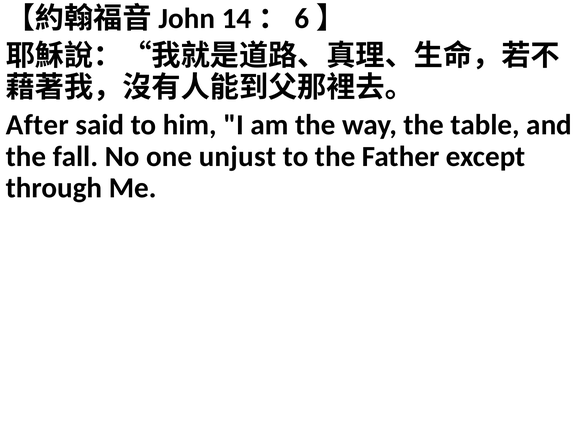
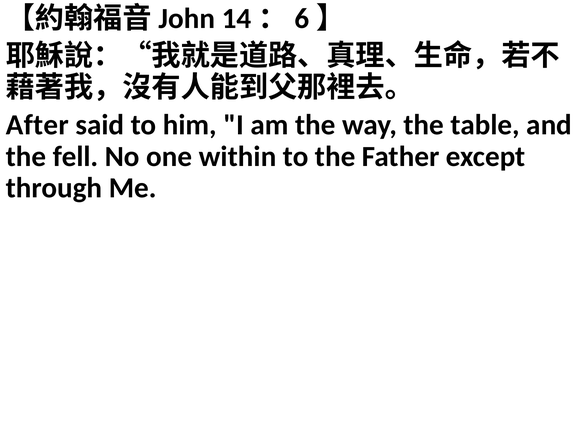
fall: fall -> fell
unjust: unjust -> within
